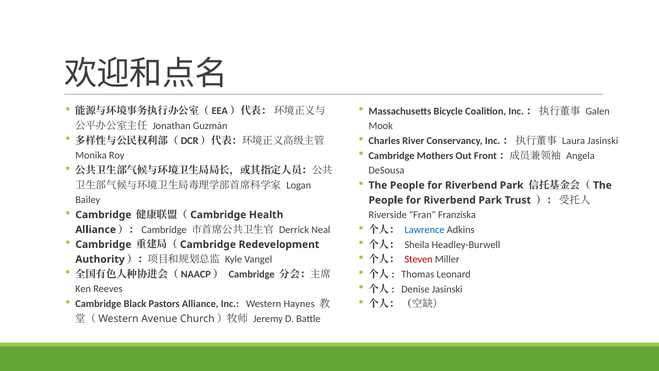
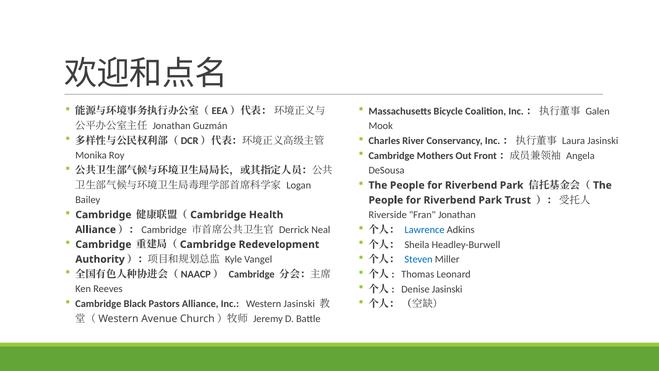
Fran Franziska: Franziska -> Jonathan
Steven colour: red -> blue
Western Haynes: Haynes -> Jasinski
